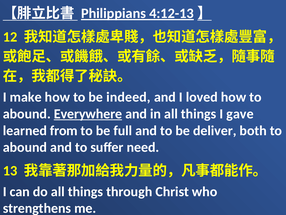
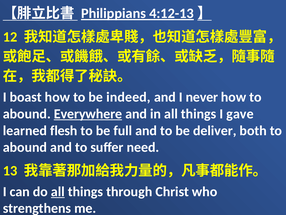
make: make -> boast
loved: loved -> never
from: from -> flesh
all at (58, 191) underline: none -> present
